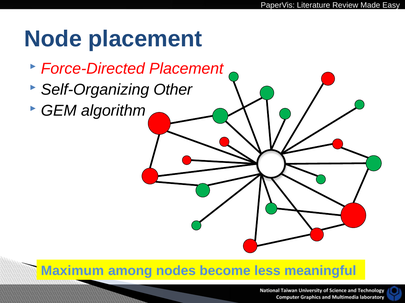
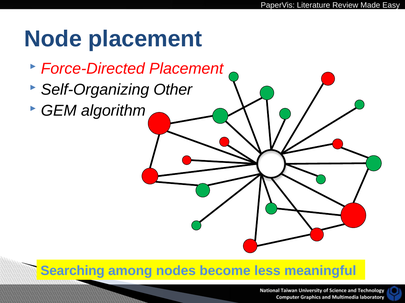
Maximum: Maximum -> Searching
